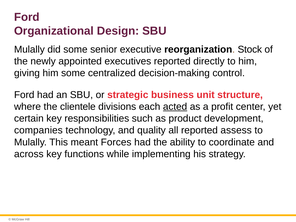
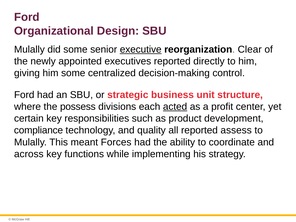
executive underline: none -> present
Stock: Stock -> Clear
clientele: clientele -> possess
companies: companies -> compliance
